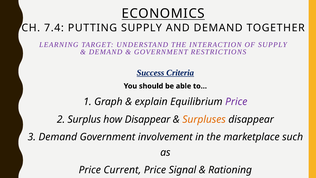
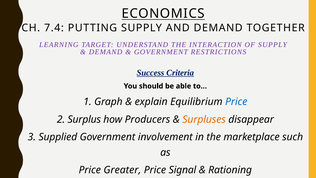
Price at (236, 102) colour: purple -> blue
how Disappear: Disappear -> Producers
3 Demand: Demand -> Supplied
Current: Current -> Greater
